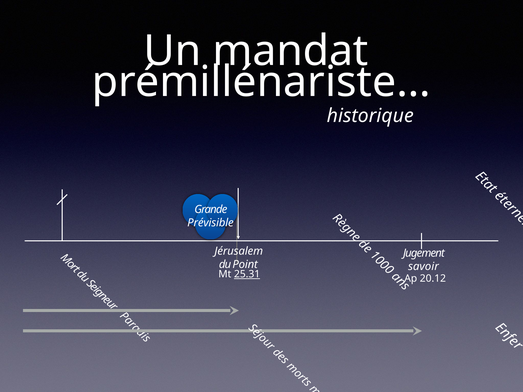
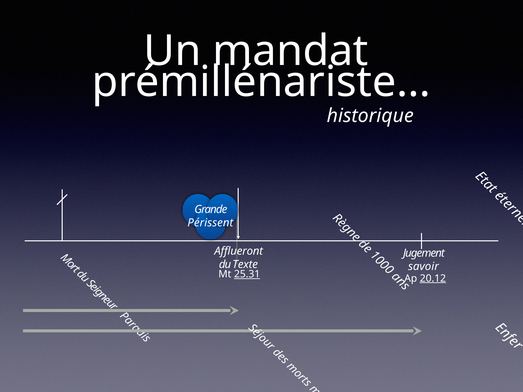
Prévisible: Prévisible -> Périssent
Jérusalem: Jérusalem -> Afflueront
Point: Point -> Texte
20.12 underline: none -> present
